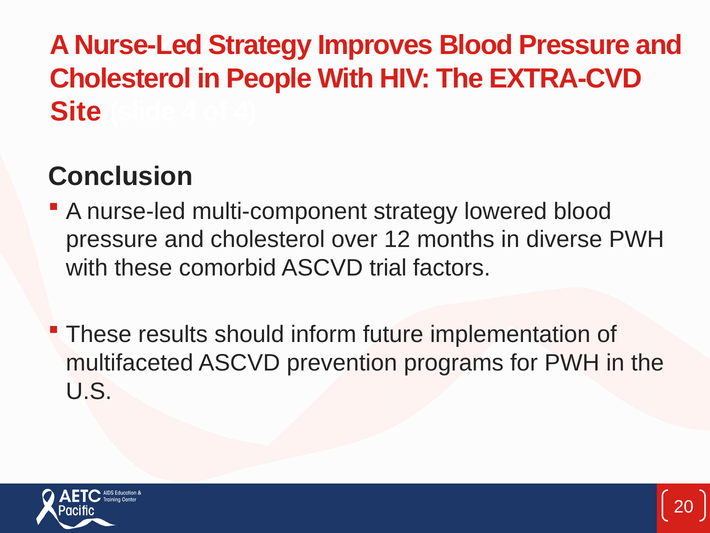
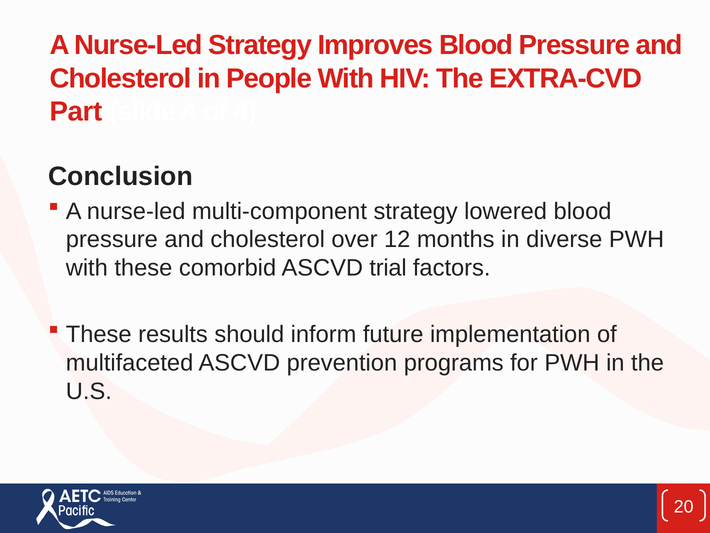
Site: Site -> Part
